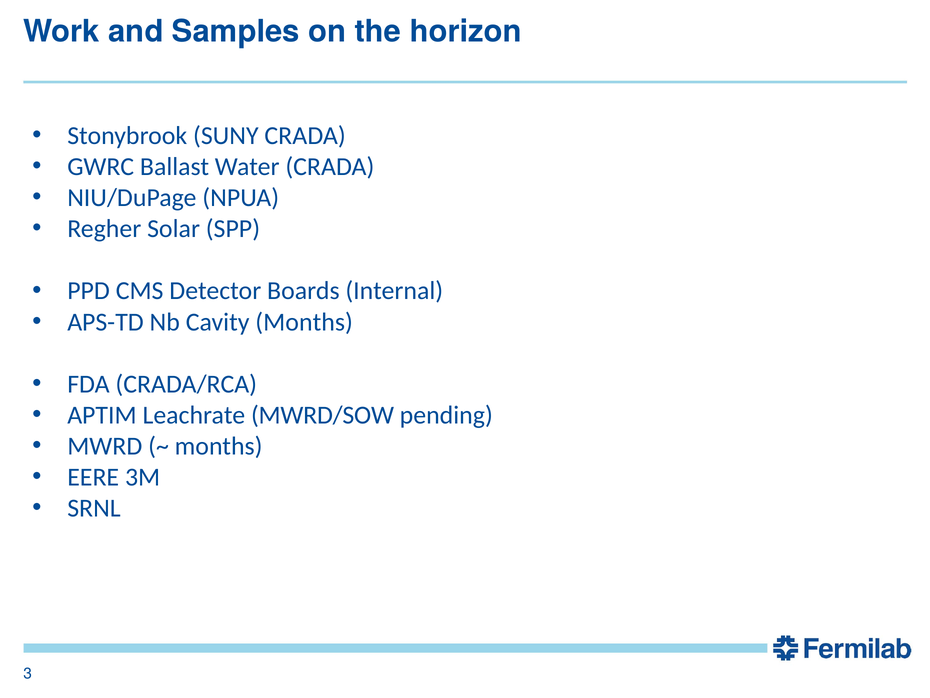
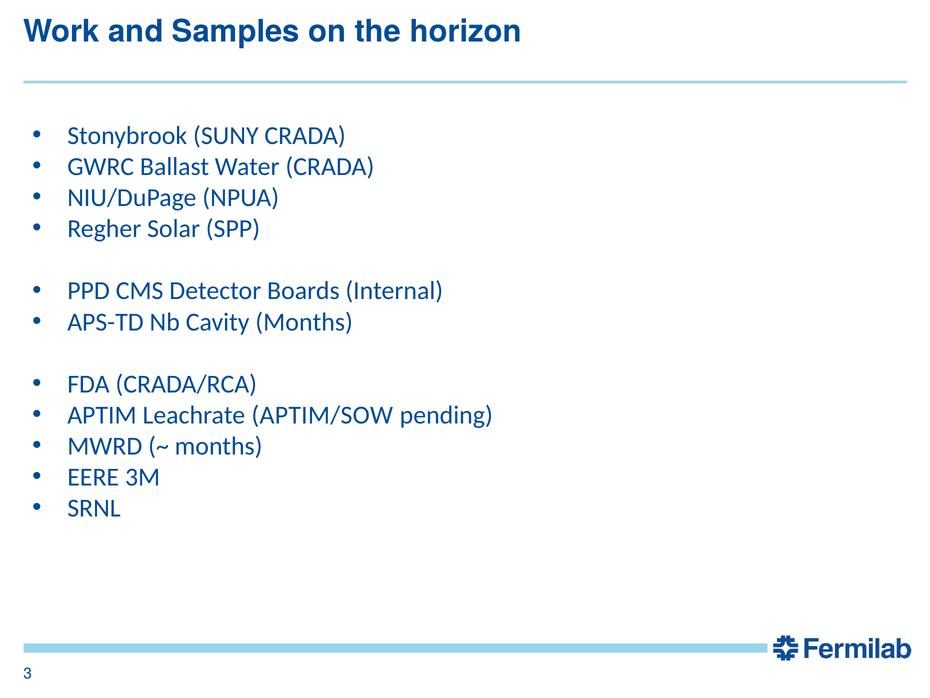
MWRD/SOW: MWRD/SOW -> APTIM/SOW
